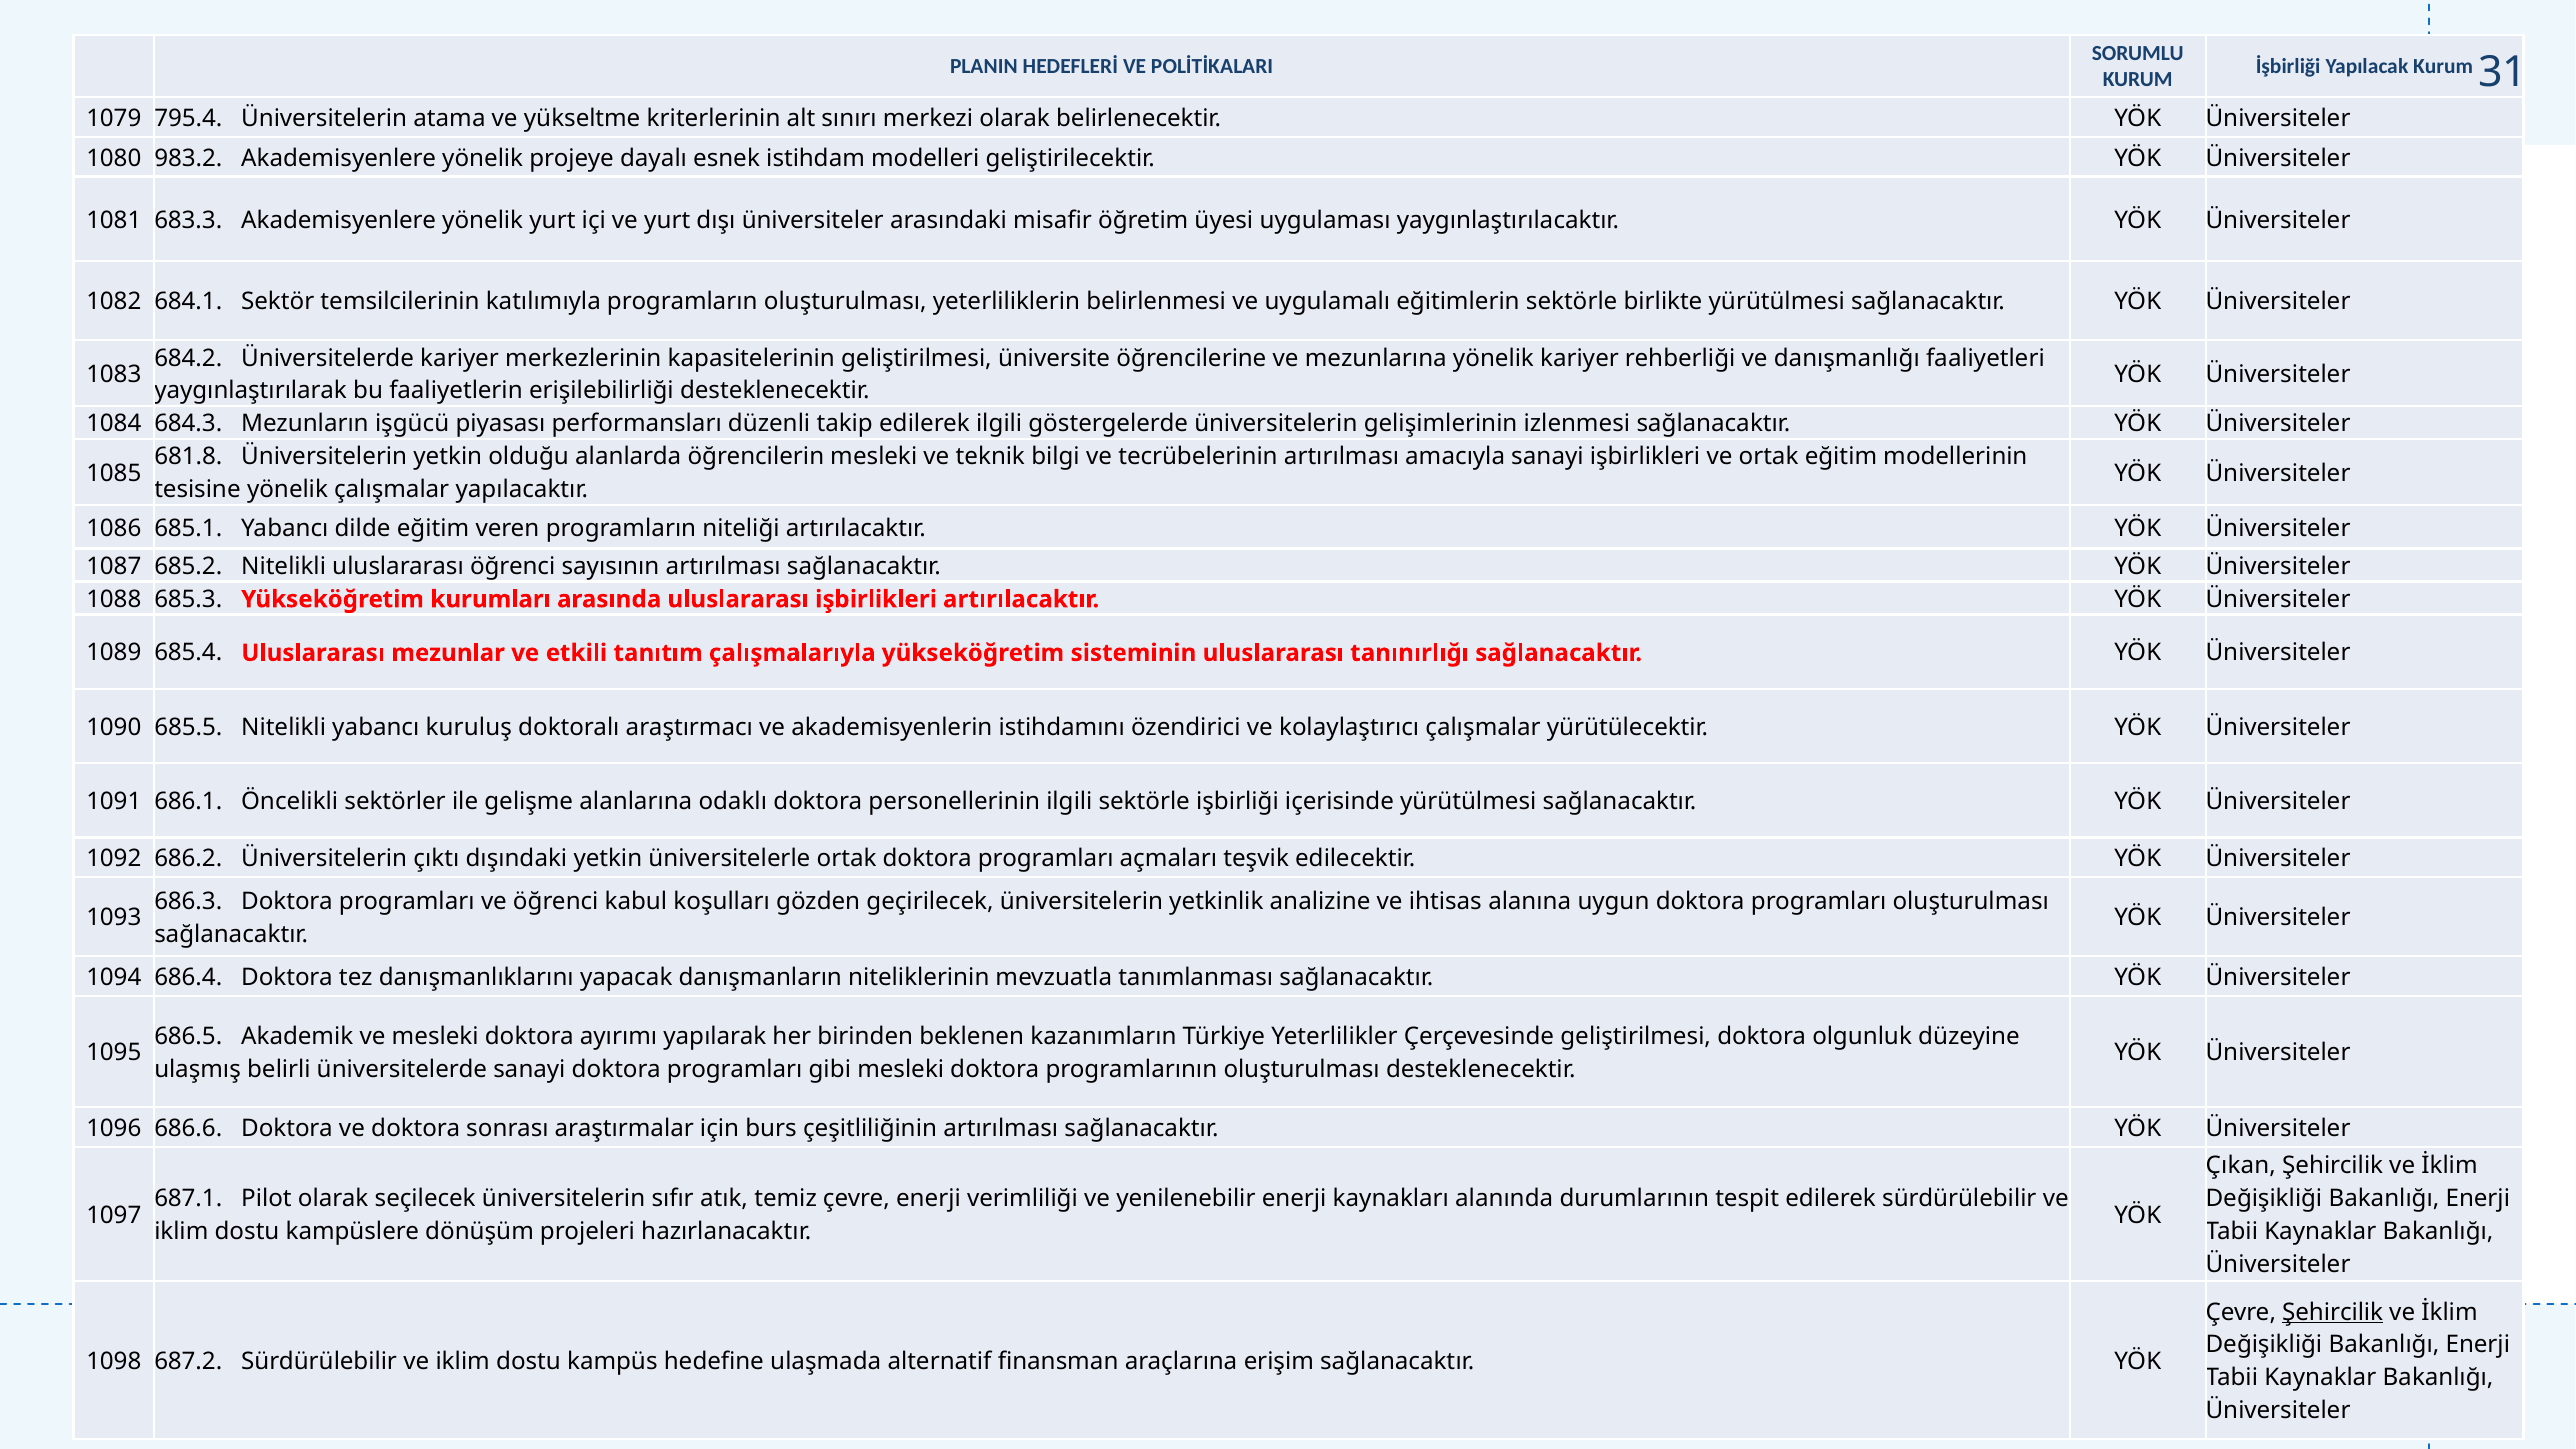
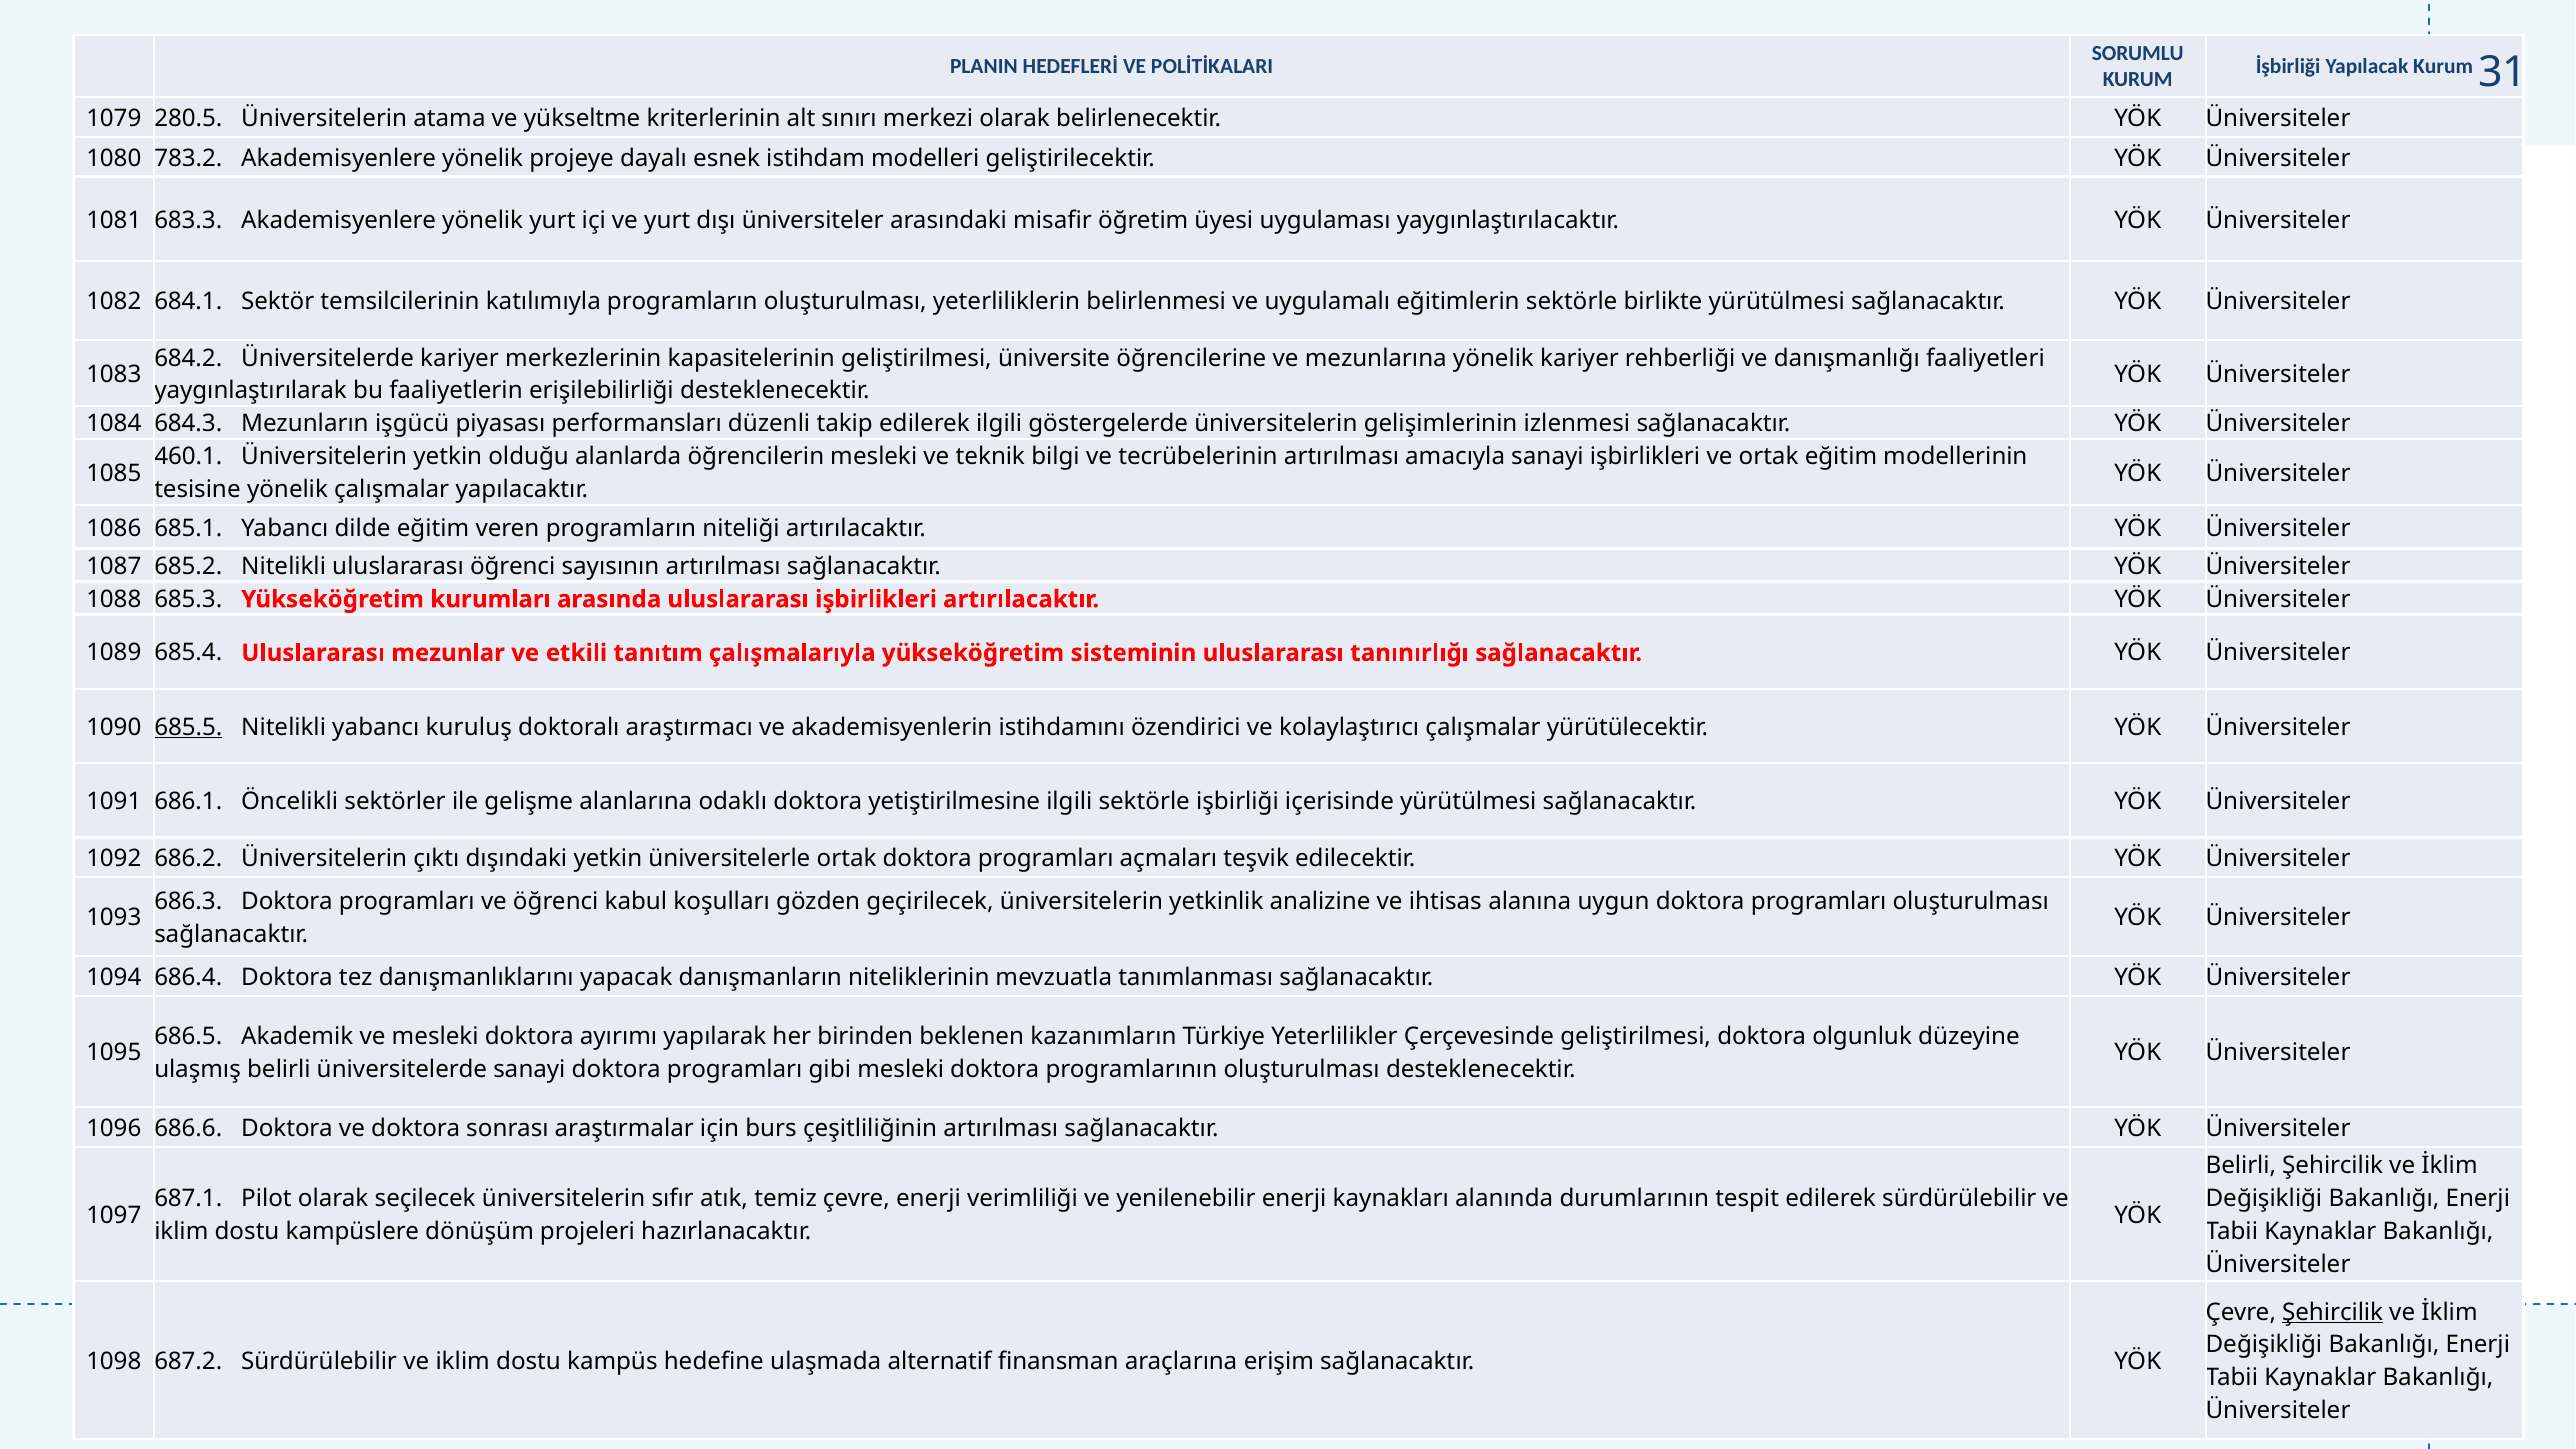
795.4: 795.4 -> 280.5
983.2: 983.2 -> 783.2
681.8: 681.8 -> 460.1
685.5 underline: none -> present
personellerinin: personellerinin -> yetiştirilmesine
Çıkan at (2241, 1166): Çıkan -> Belirli
